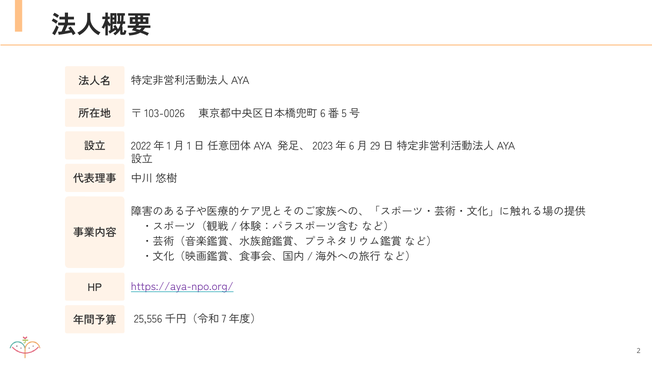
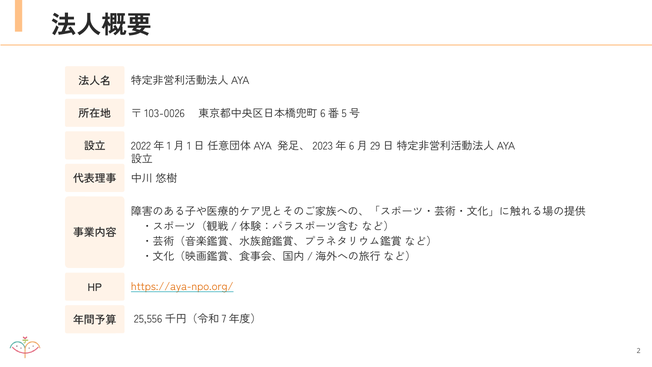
https://aya-npo.org/ colour: purple -> orange
